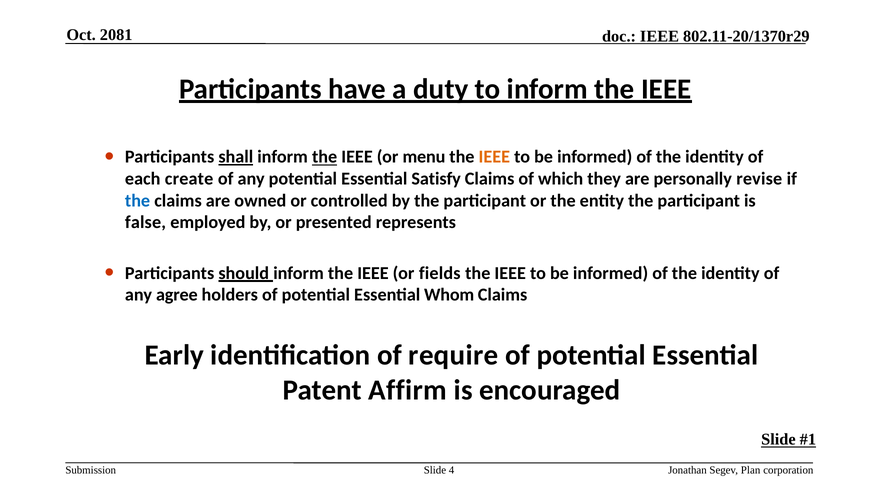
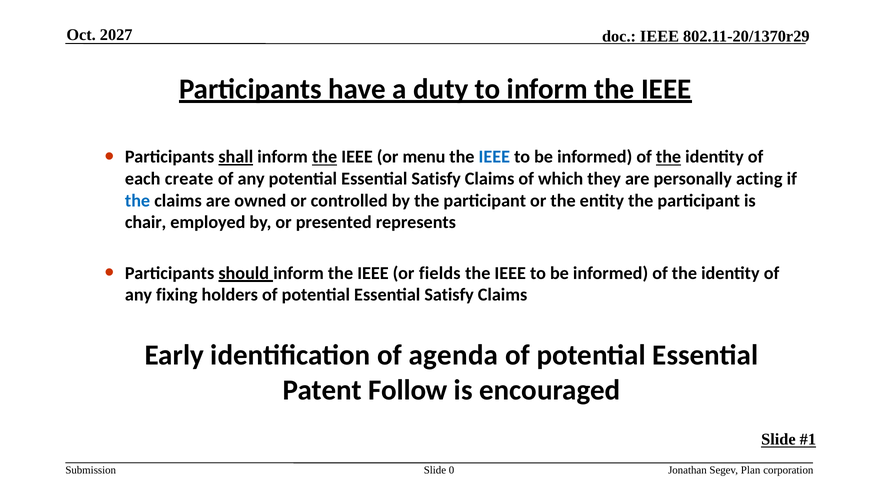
2081: 2081 -> 2027
IEEE at (494, 157) colour: orange -> blue
the at (669, 157) underline: none -> present
revise: revise -> acting
false: false -> chair
agree: agree -> fixing
of potential Essential Whom: Whom -> Satisfy
require: require -> agenda
Affirm: Affirm -> Follow
4: 4 -> 0
